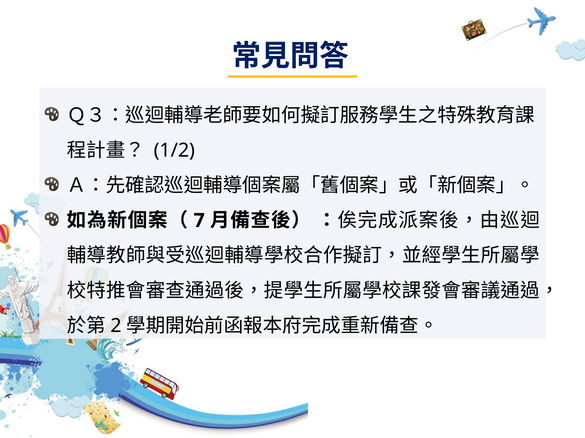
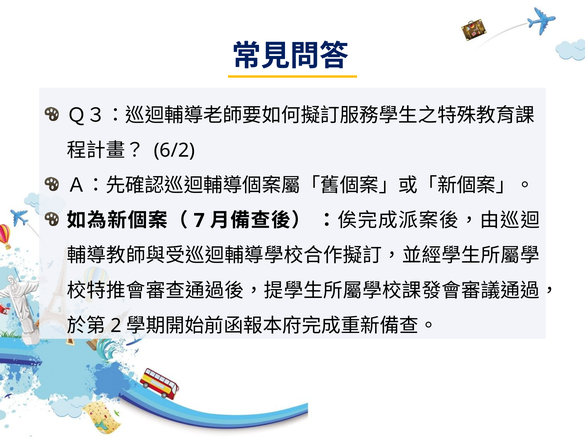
1/2: 1/2 -> 6/2
